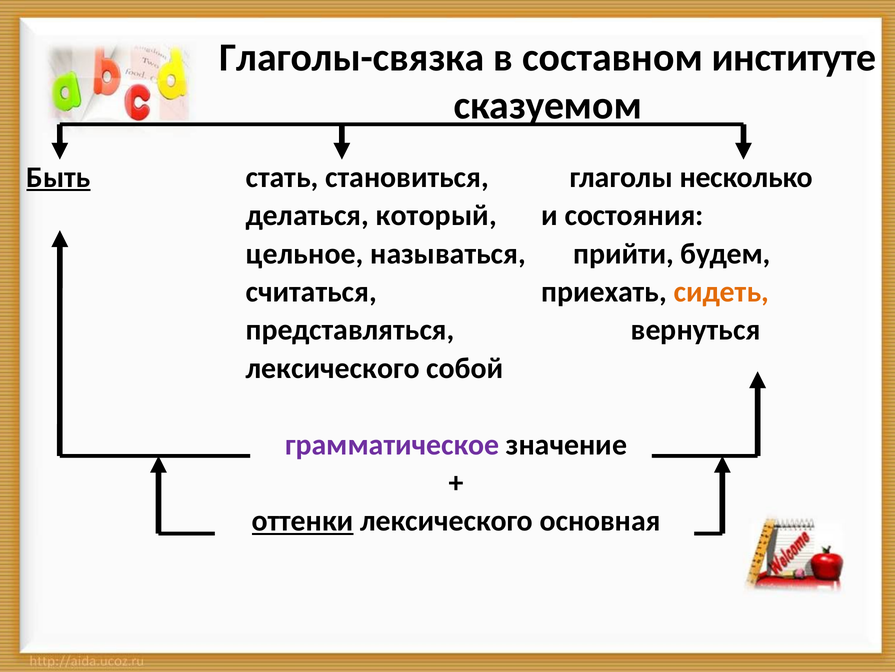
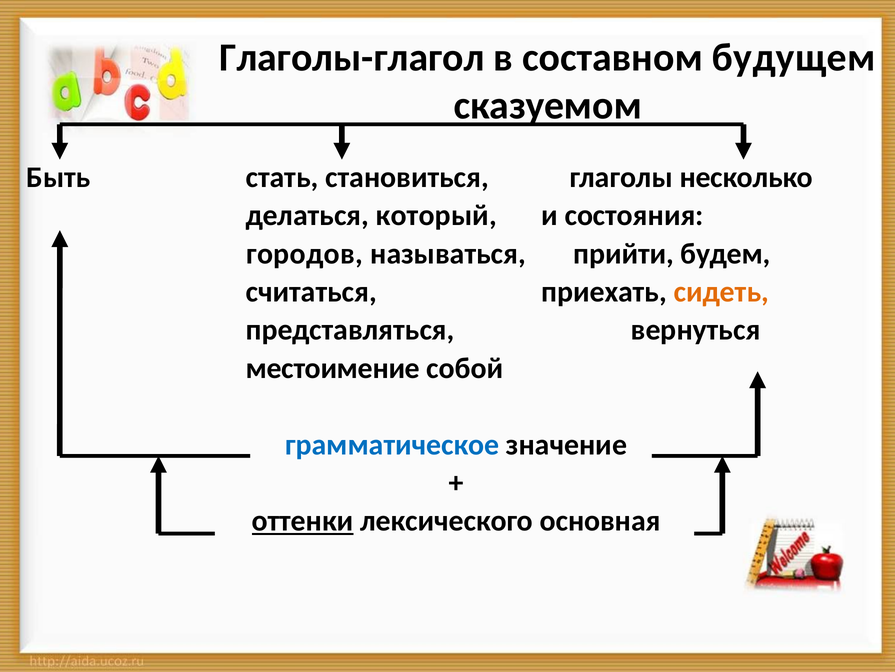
Глаголы-связка: Глаголы-связка -> Глаголы-глагол
институте: институте -> будущем
Быть underline: present -> none
цельное: цельное -> городов
лексического at (333, 368): лексического -> местоимение
грамматическое colour: purple -> blue
